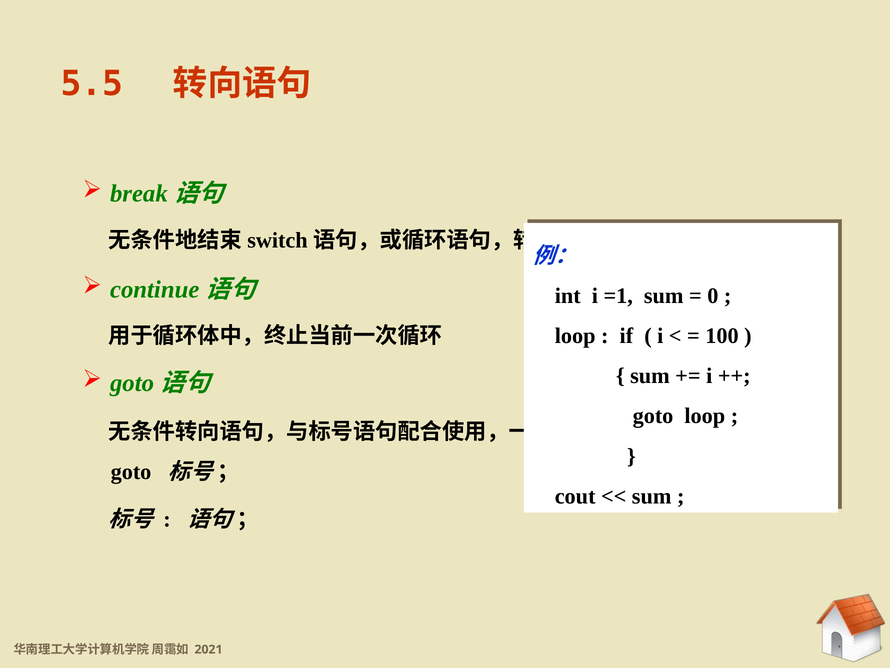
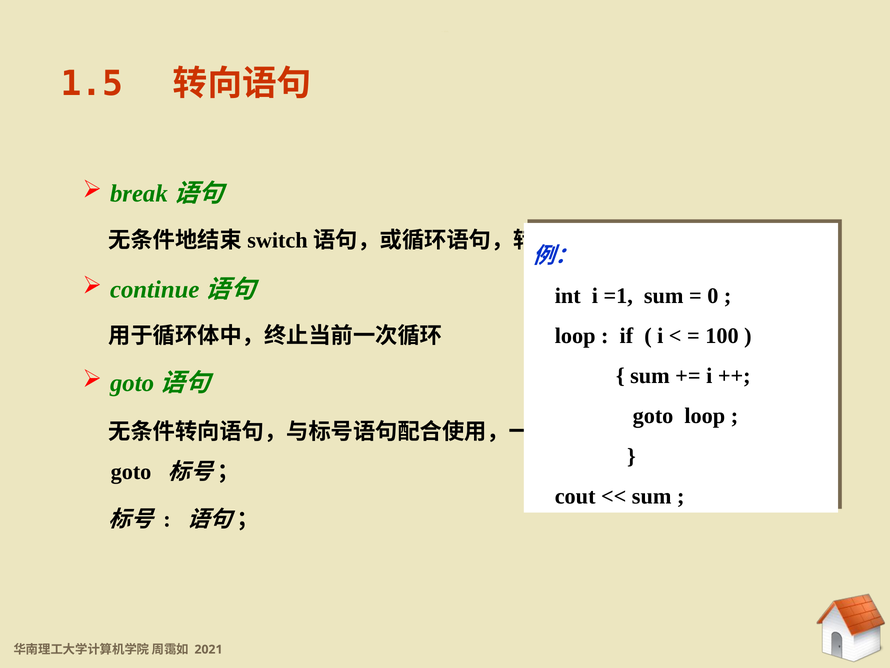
5.5: 5.5 -> 1.5
